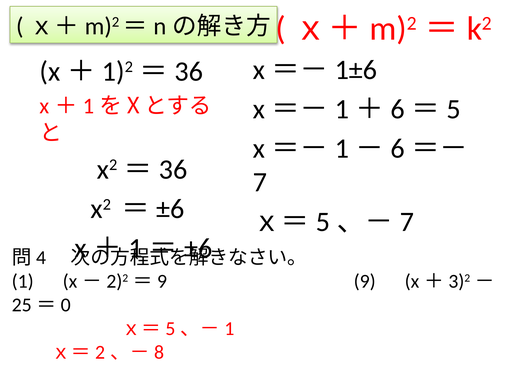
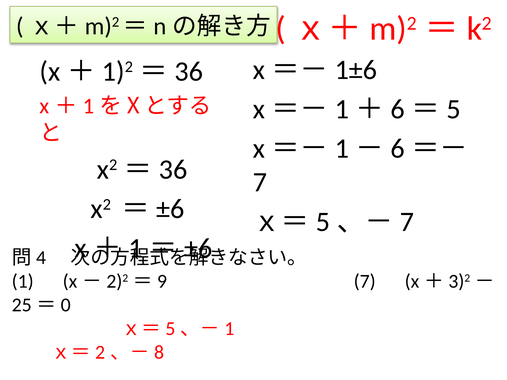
9 at (365, 281): 9 -> 7
